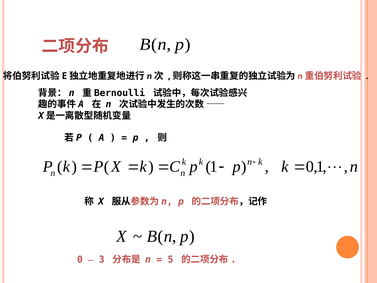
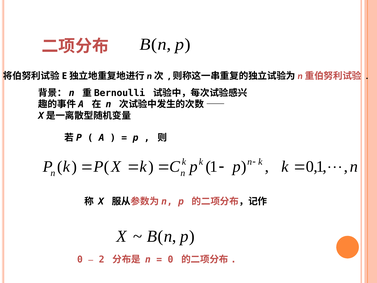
3: 3 -> 2
5 at (170, 259): 5 -> 0
